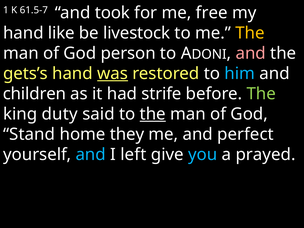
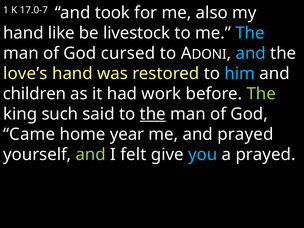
61.5-7: 61.5-7 -> 17.0-7
free: free -> also
The at (250, 33) colour: yellow -> light blue
person: person -> cursed
and at (251, 53) colour: pink -> light blue
gets’s: gets’s -> love’s
was underline: present -> none
strife: strife -> work
duty: duty -> such
Stand: Stand -> Came
they: they -> year
and perfect: perfect -> prayed
and at (91, 155) colour: light blue -> light green
left: left -> felt
